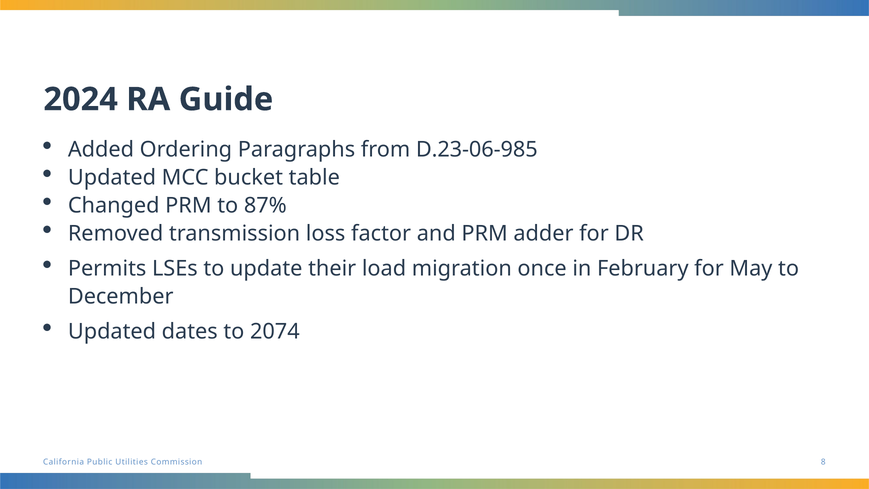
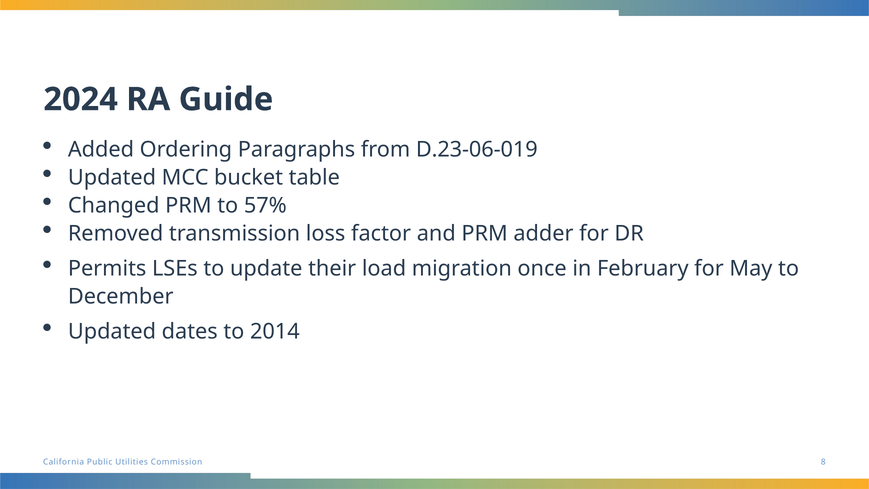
D.23-06-985: D.23-06-985 -> D.23-06-019
87%: 87% -> 57%
2074: 2074 -> 2014
